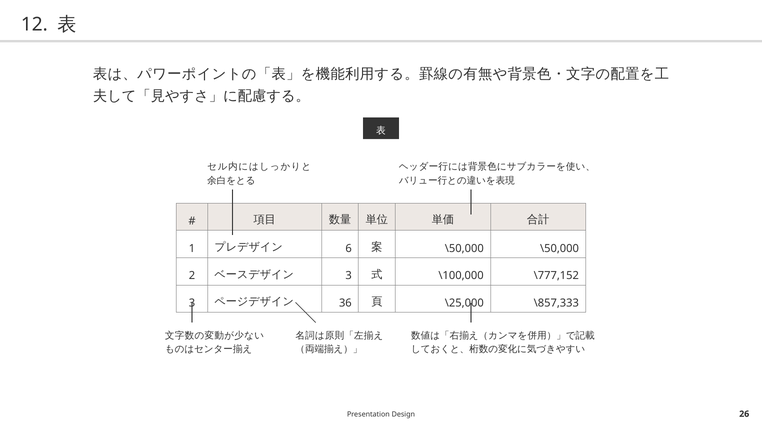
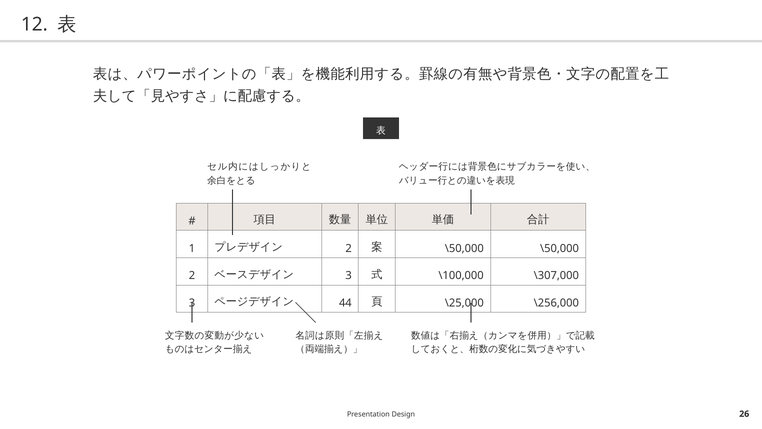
6 at (349, 248): 6 -> 2
\777,152: \777,152 -> \307,000
36: 36 -> 44
\857,333: \857,333 -> \256,000
